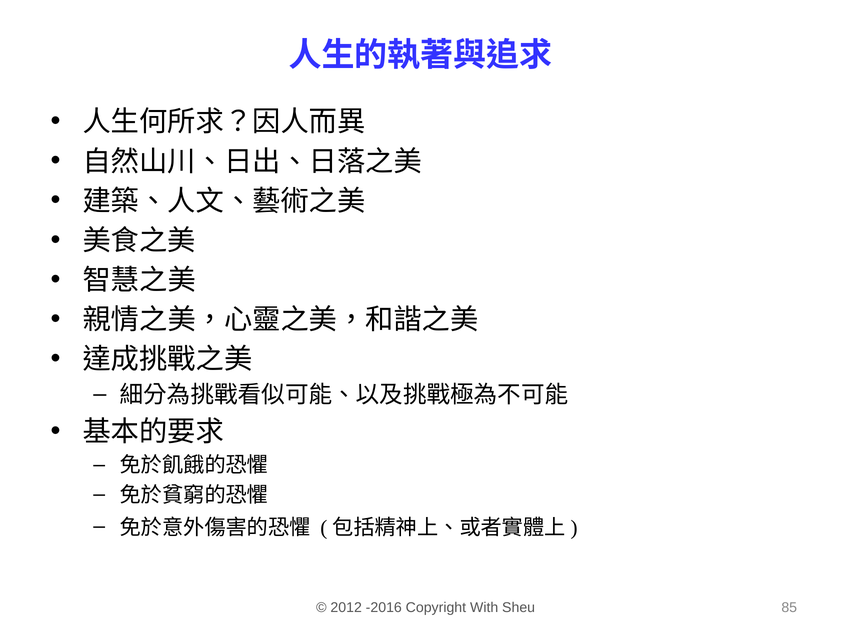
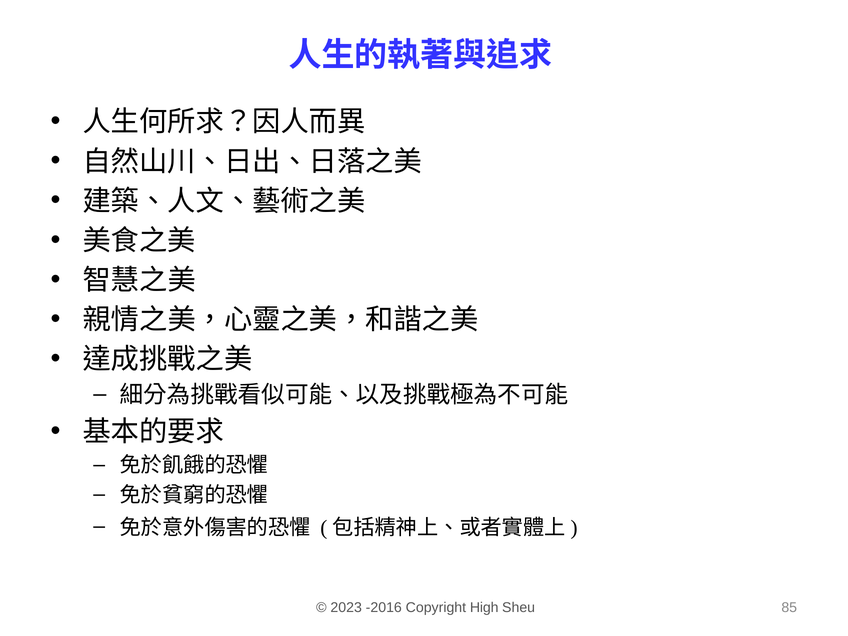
2012: 2012 -> 2023
With: With -> High
